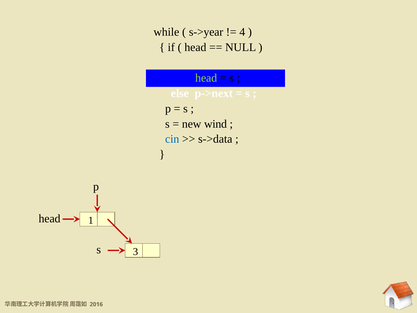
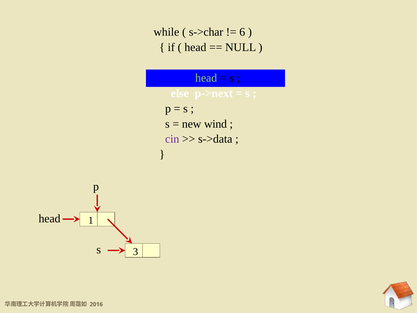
s->year: s->year -> s->char
4: 4 -> 6
cin colour: blue -> purple
